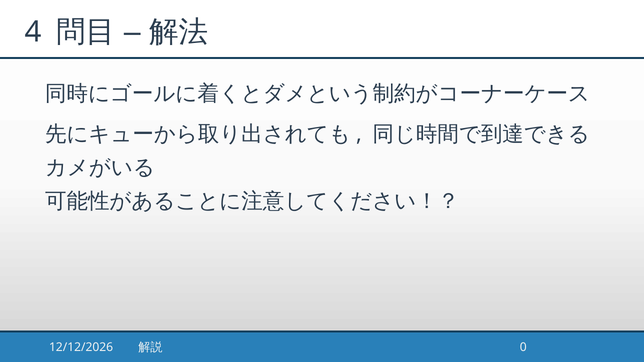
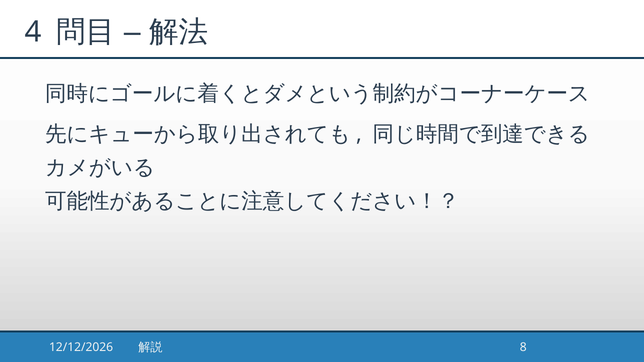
0: 0 -> 8
